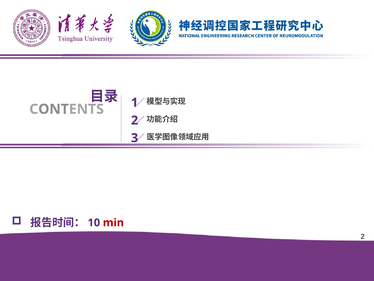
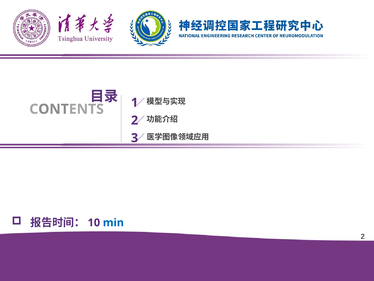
min colour: red -> blue
